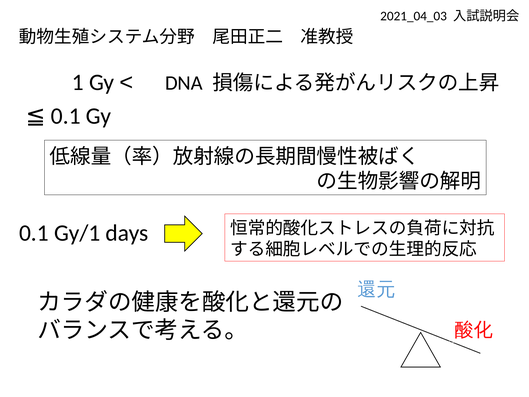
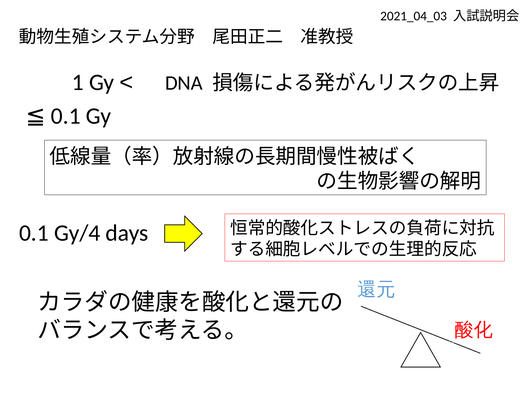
Gy/1: Gy/1 -> Gy/4
